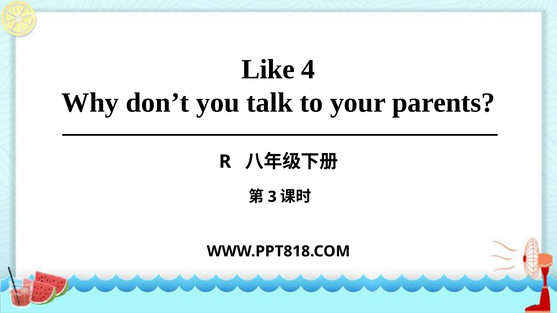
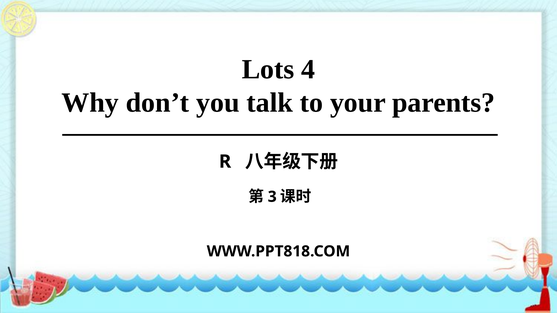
Like: Like -> Lots
